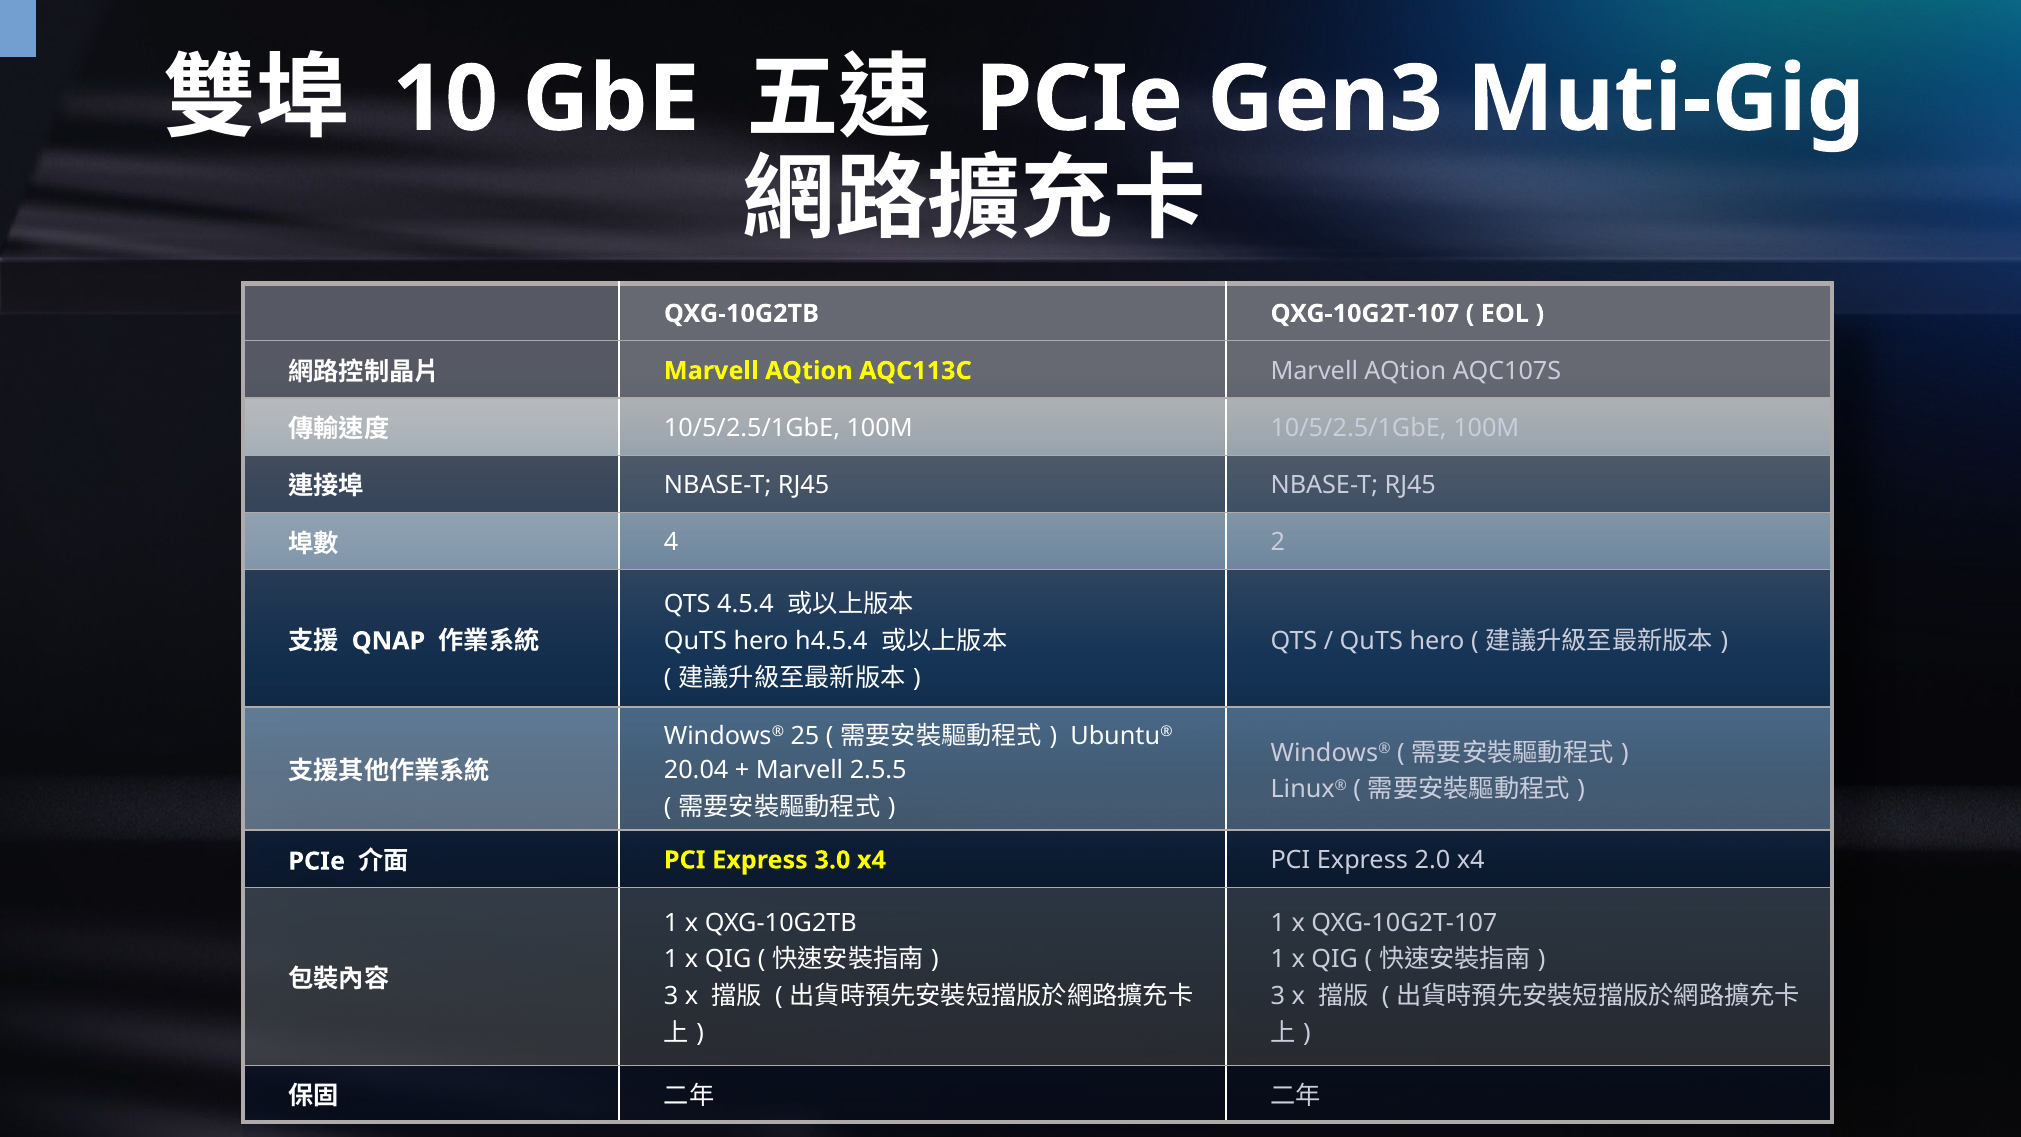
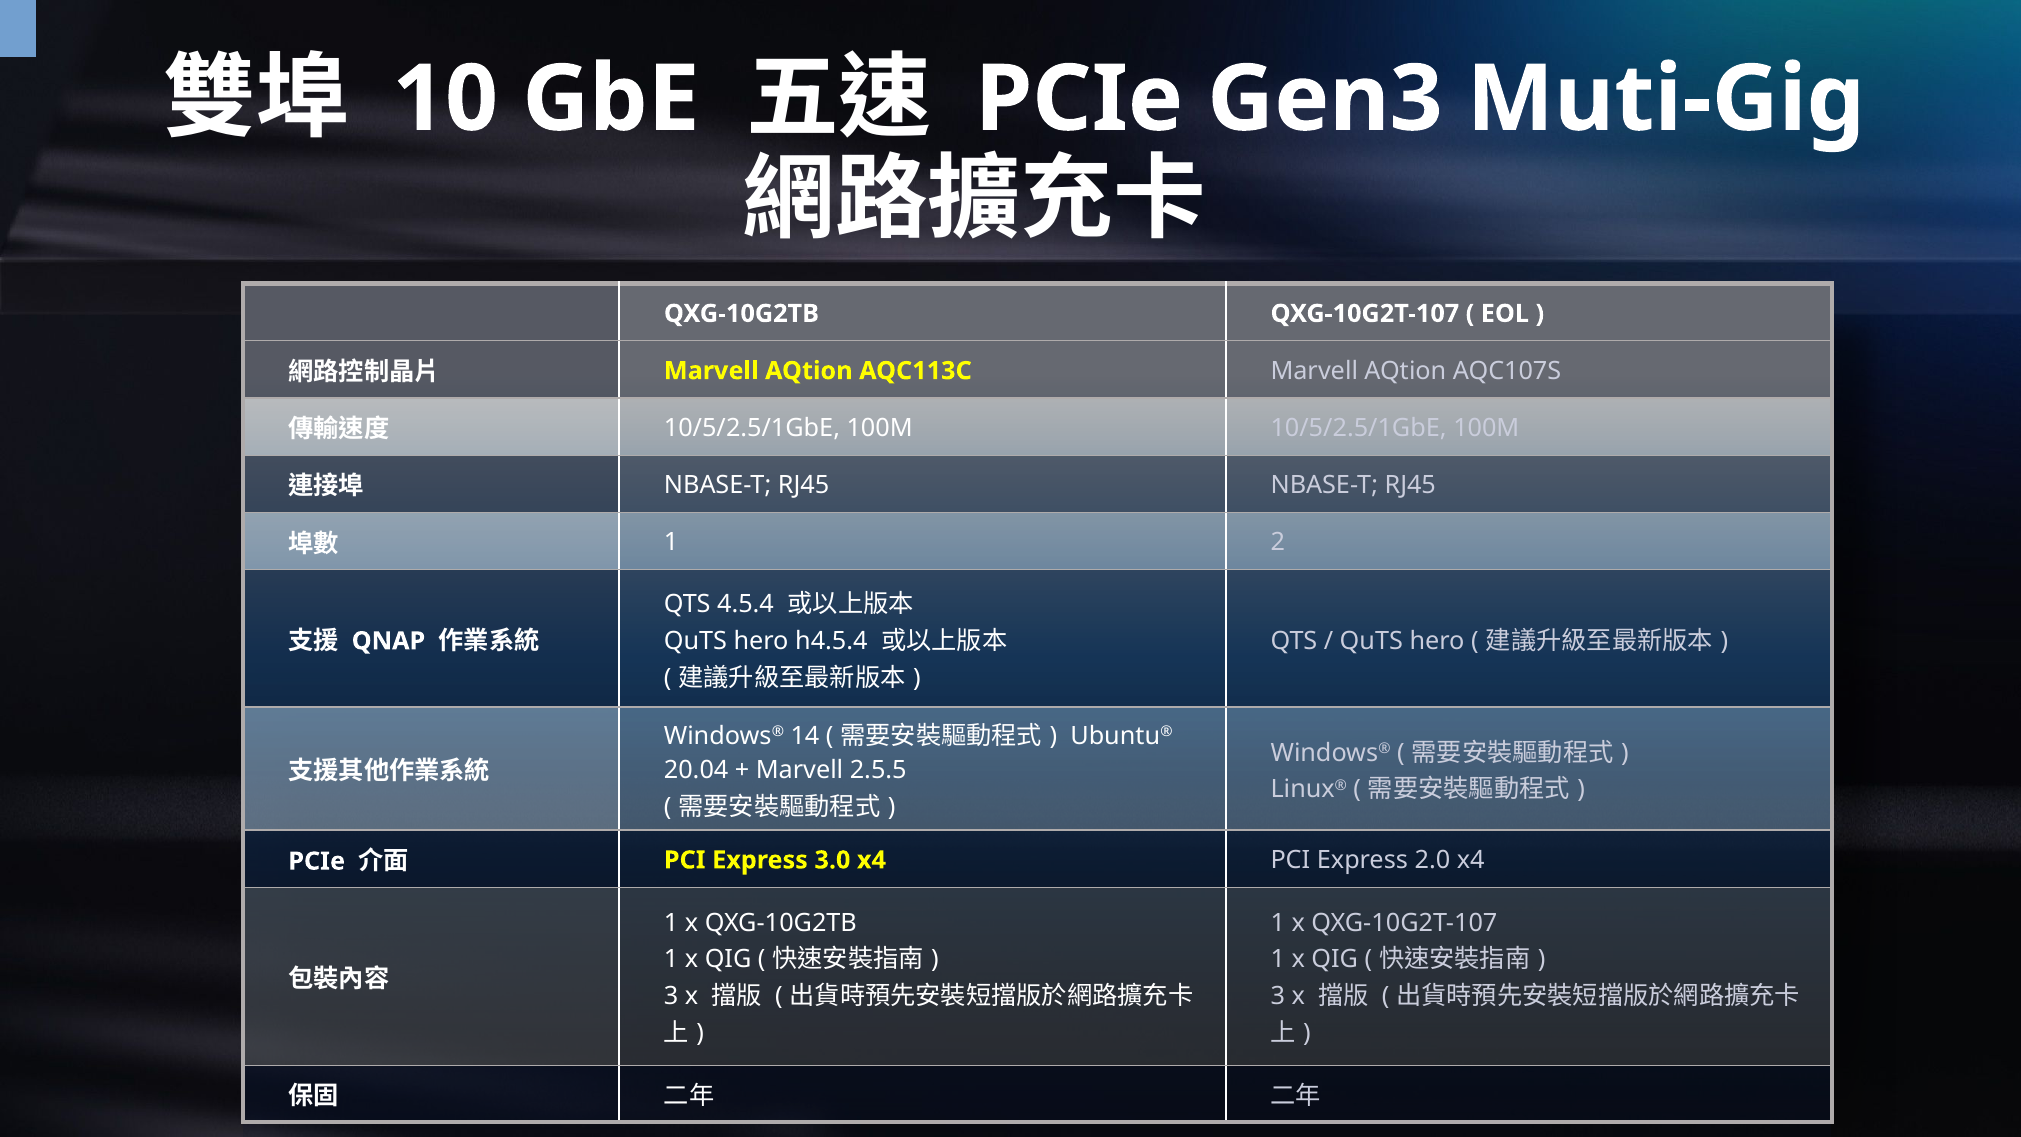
4 at (671, 542): 4 -> 1
25: 25 -> 14
